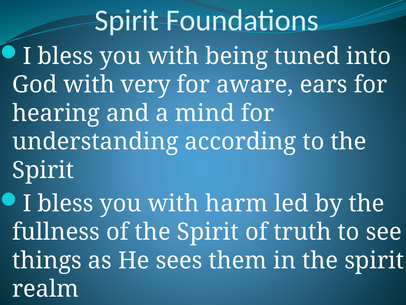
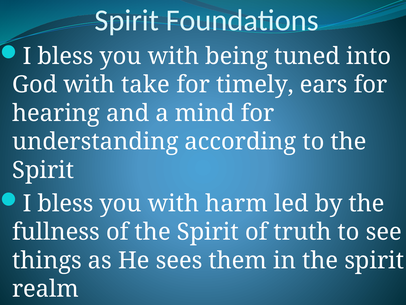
very: very -> take
aware: aware -> timely
